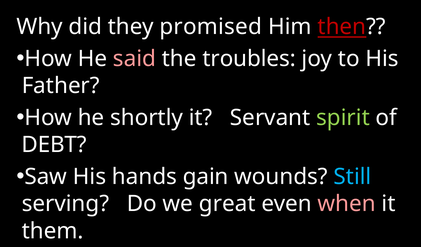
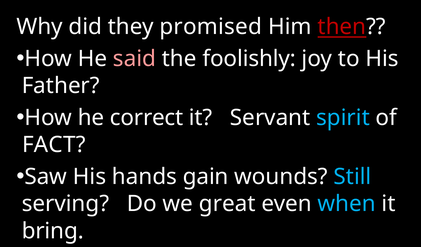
troubles: troubles -> foolishly
shortly: shortly -> correct
spirit colour: light green -> light blue
DEBT: DEBT -> FACT
when colour: pink -> light blue
them: them -> bring
